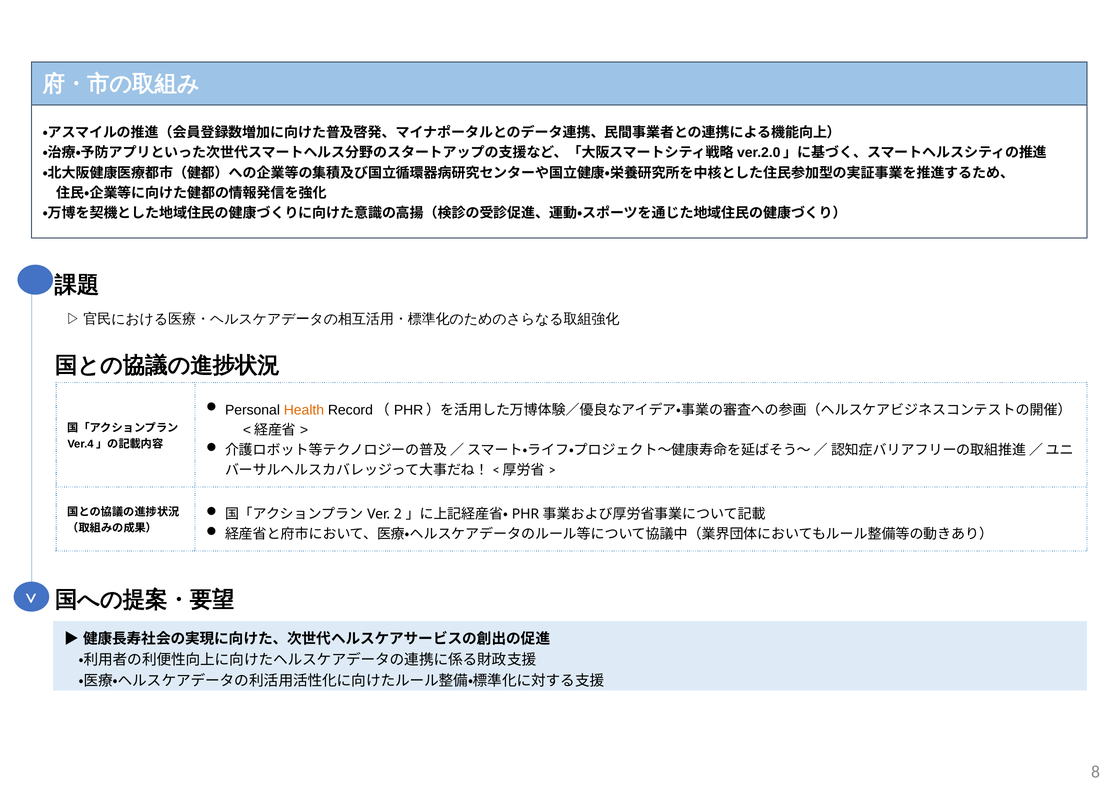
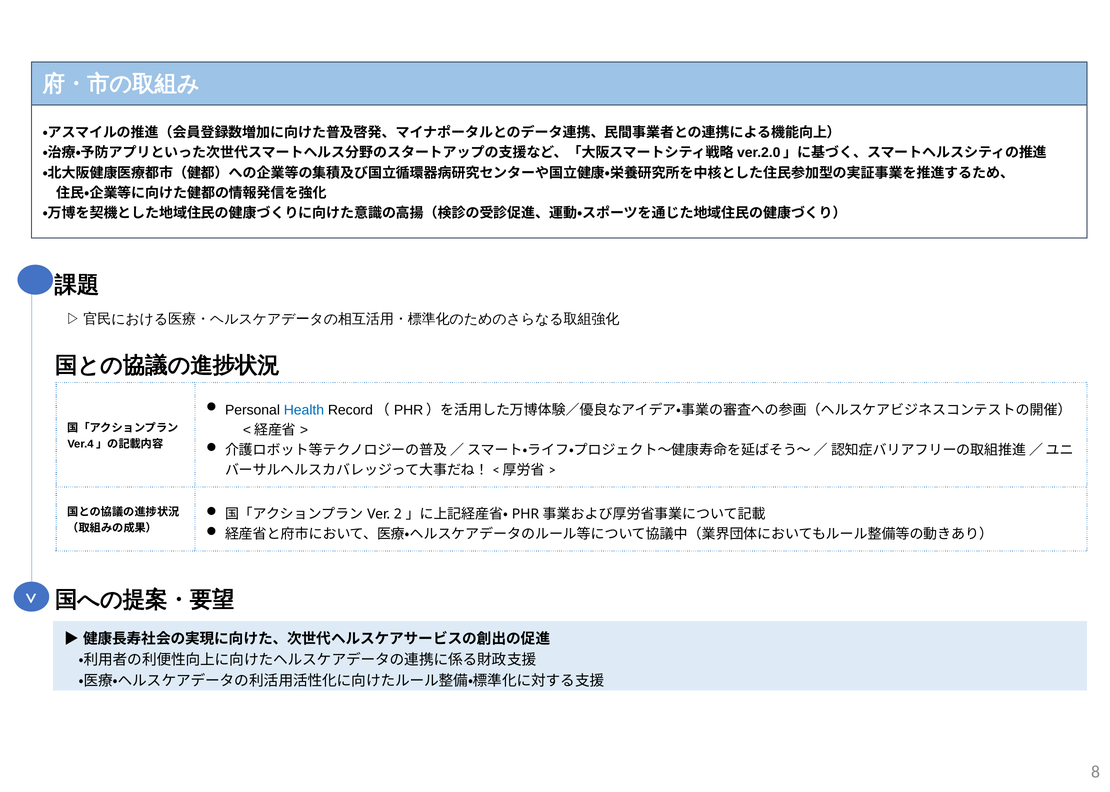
Health colour: orange -> blue
